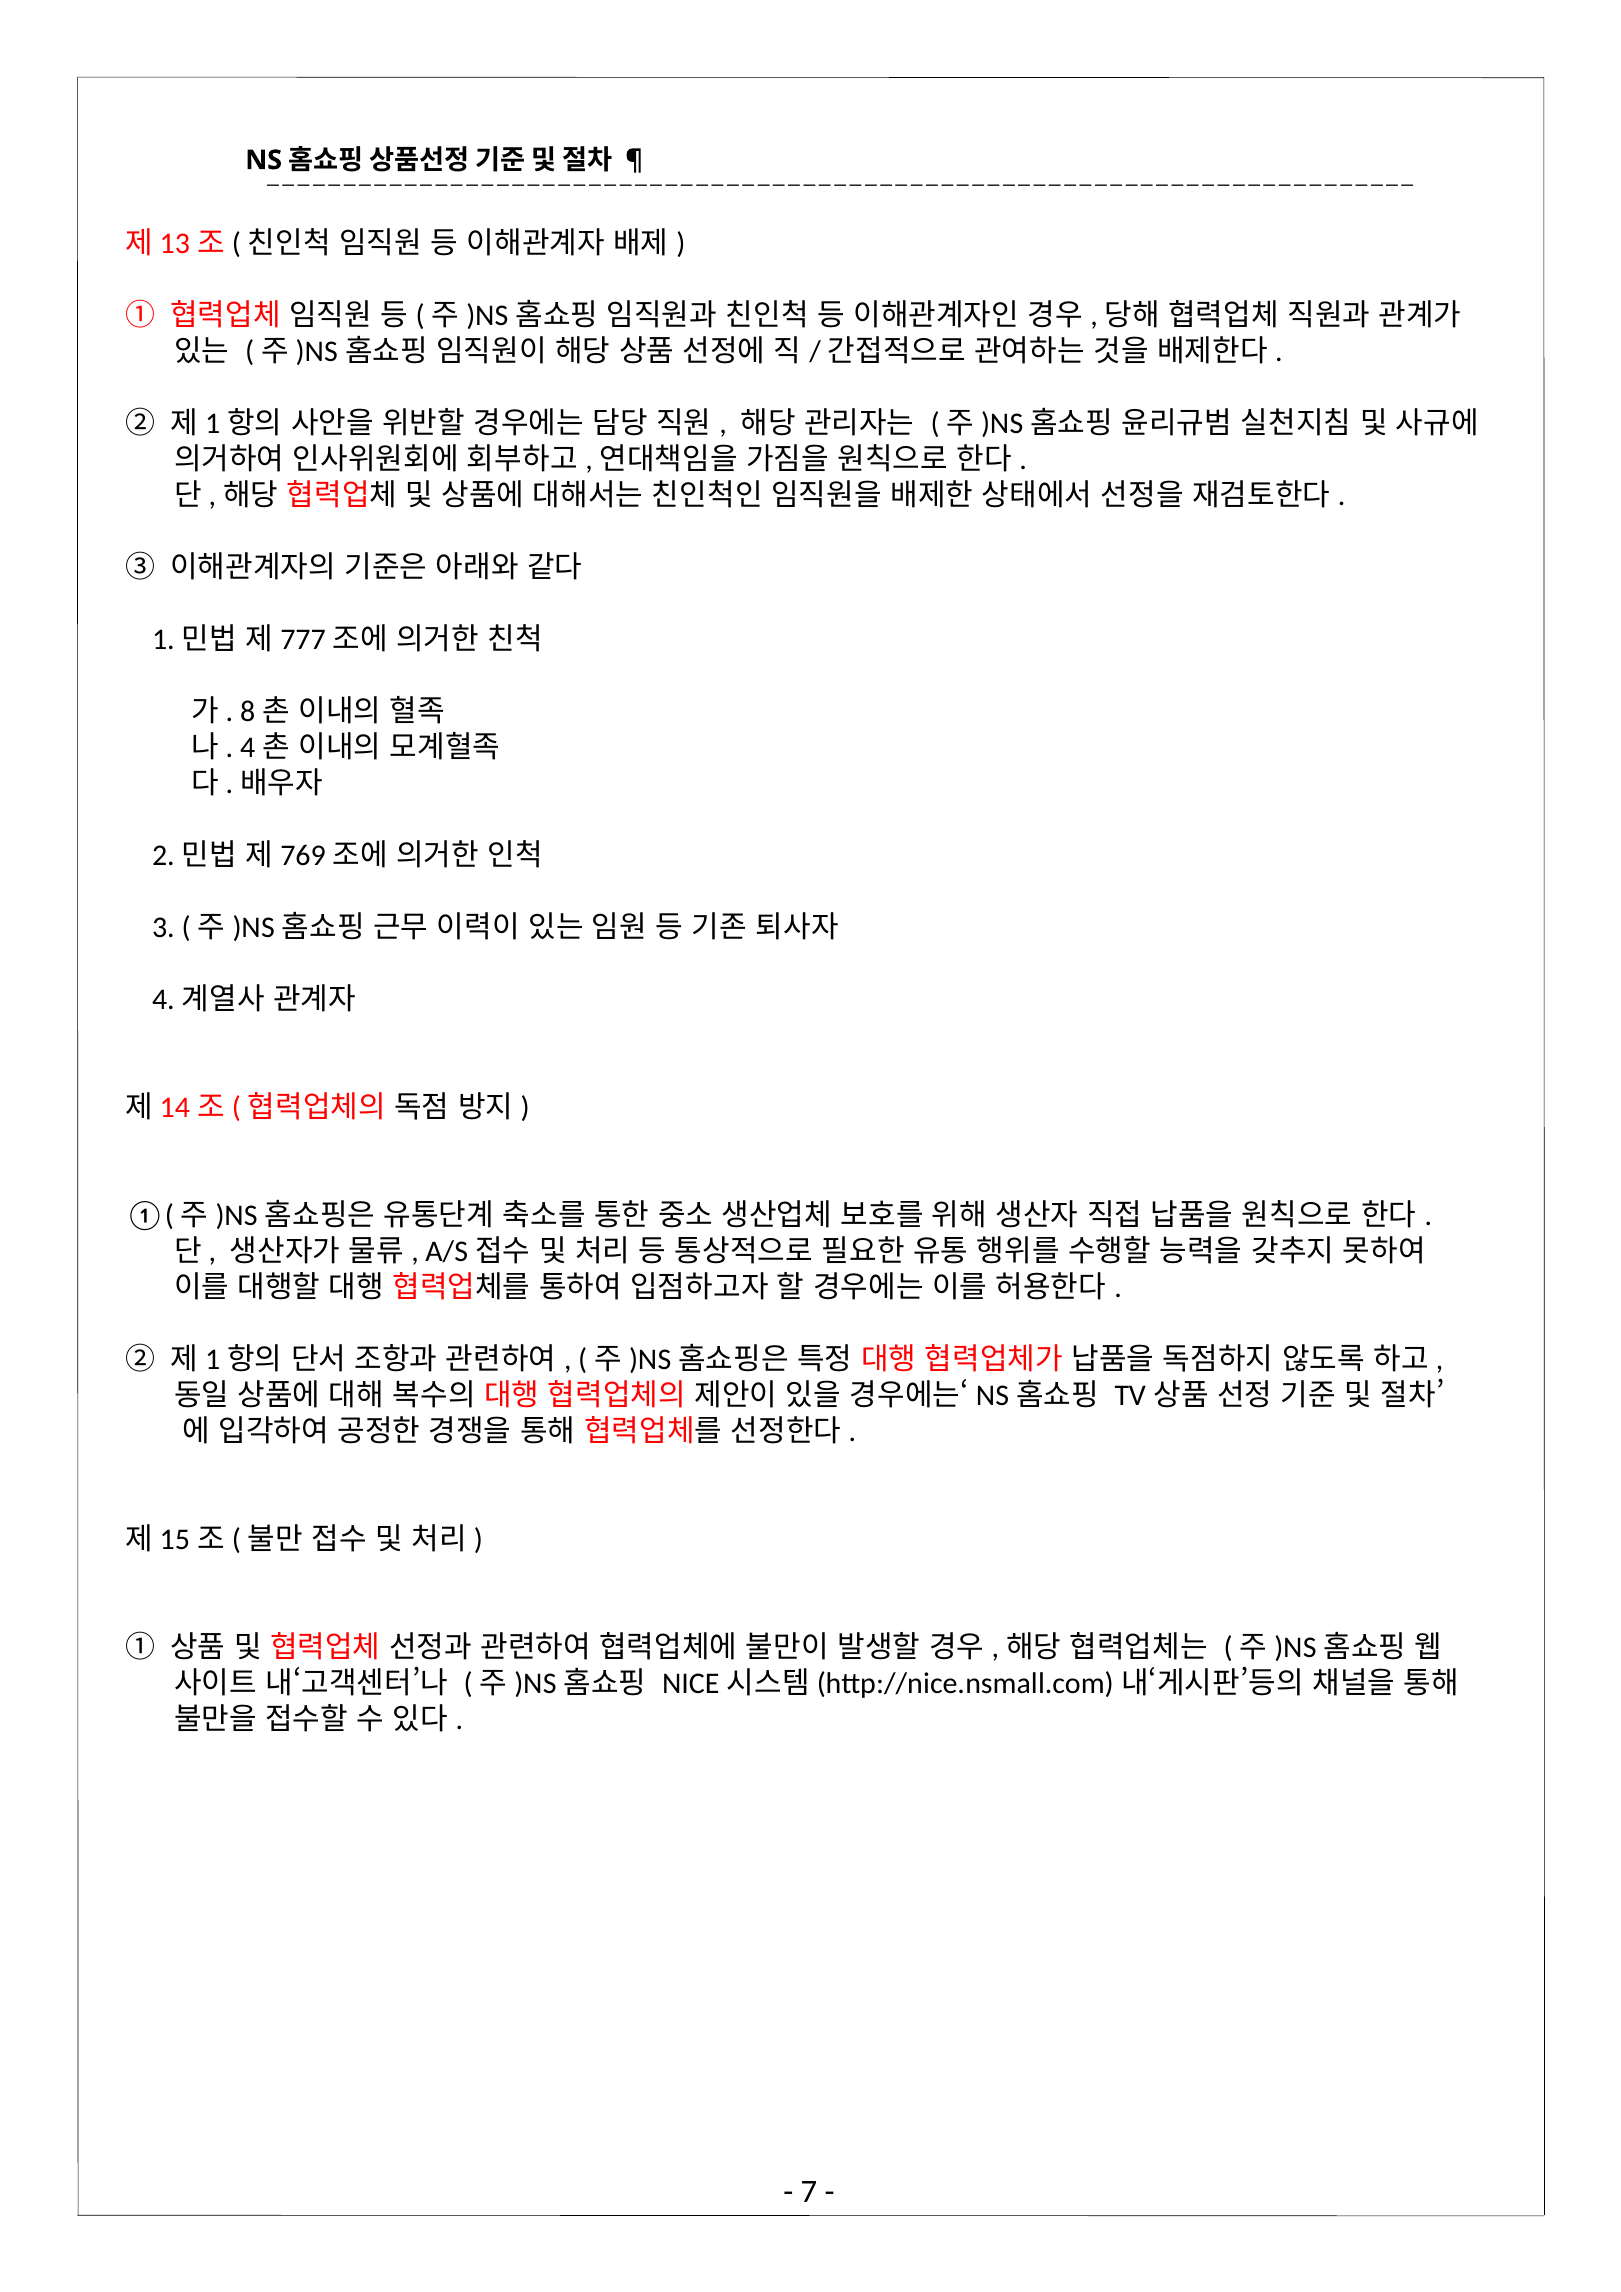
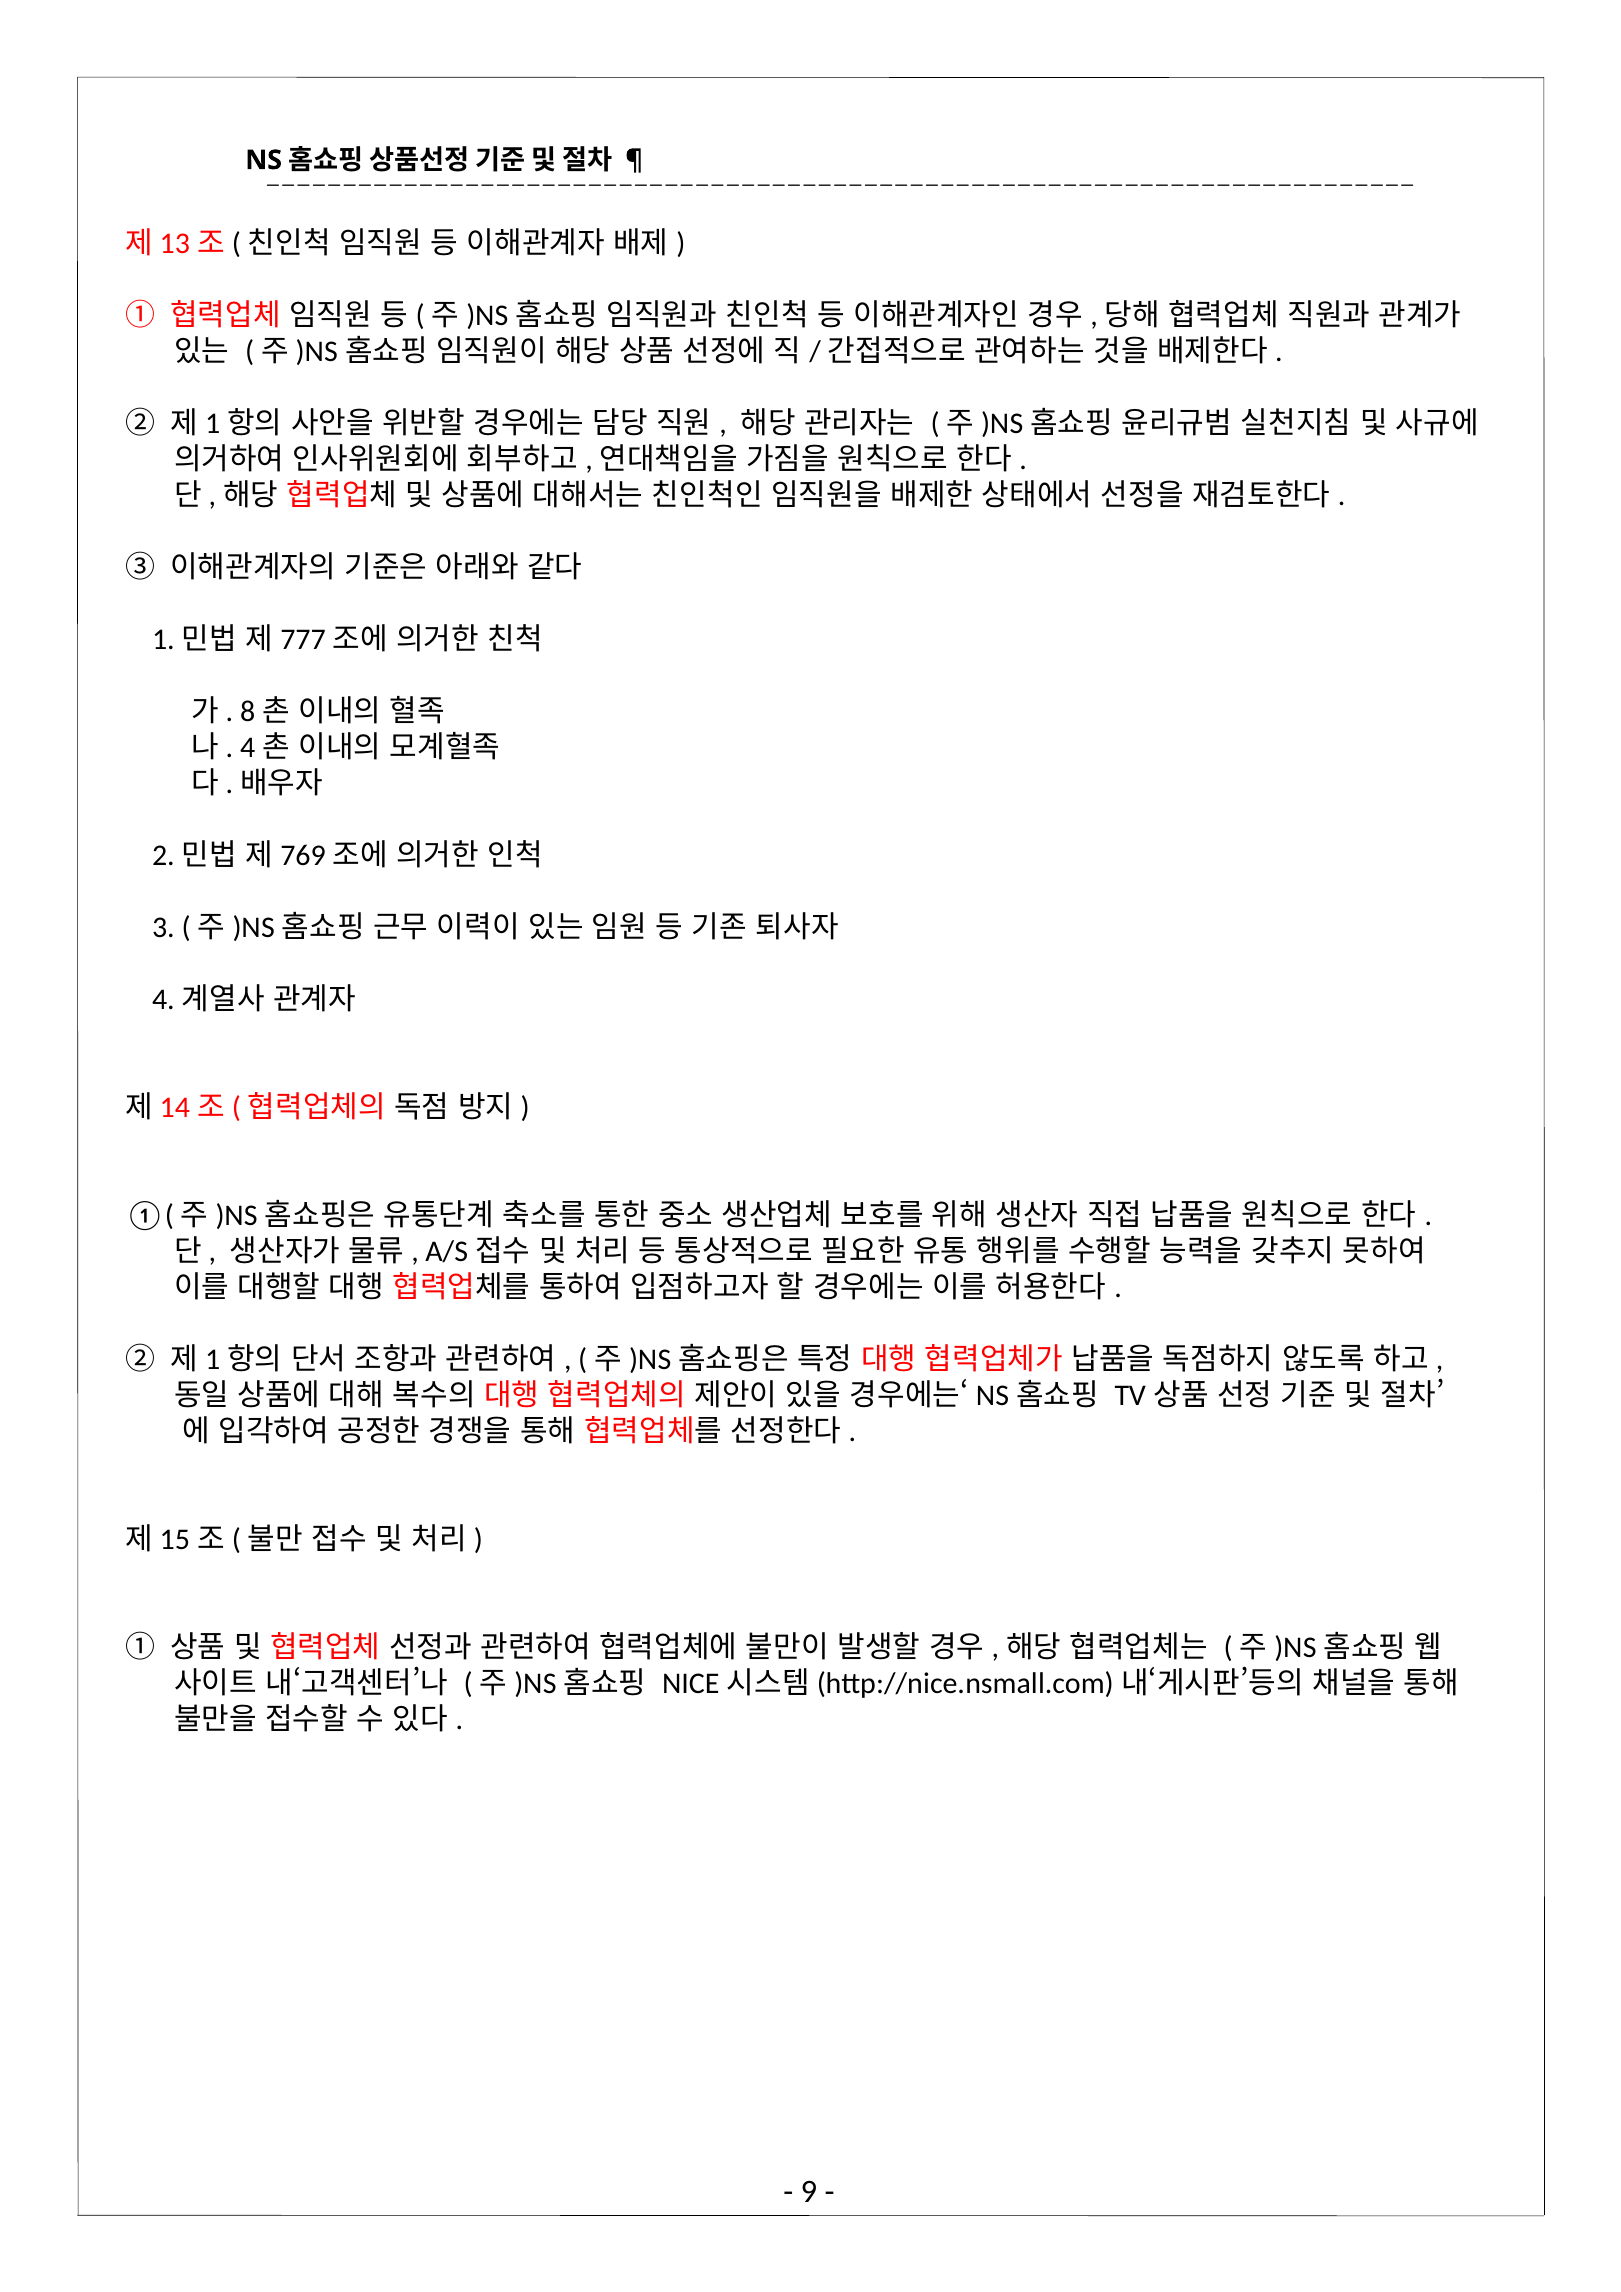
7: 7 -> 9
